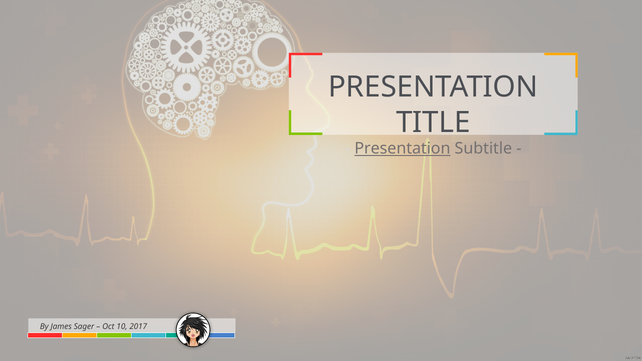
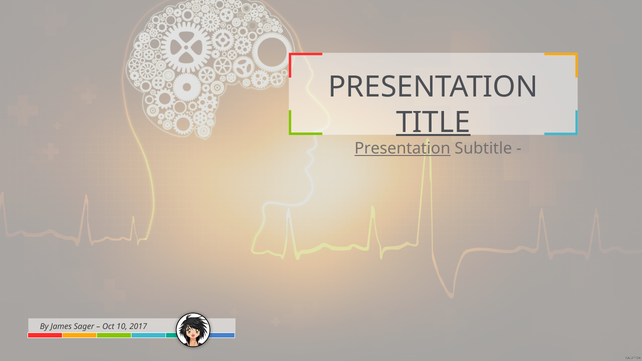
TITLE underline: none -> present
